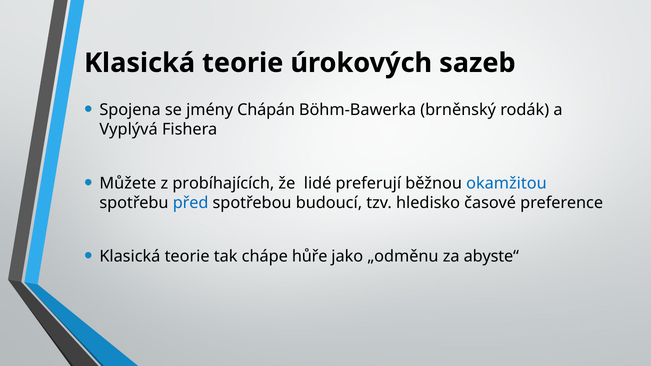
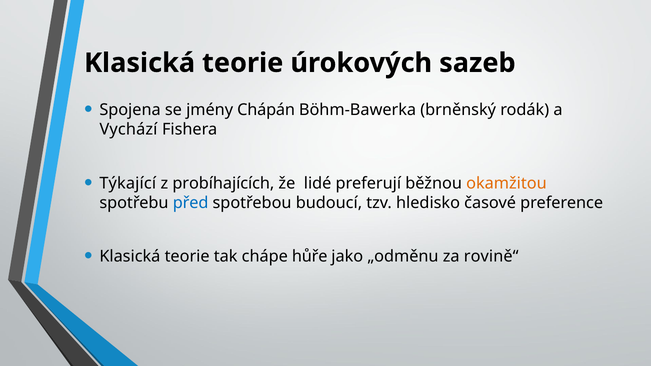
Vyplývá: Vyplývá -> Vychází
Můžete: Můžete -> Týkající
okamžitou colour: blue -> orange
abyste“: abyste“ -> rovině“
